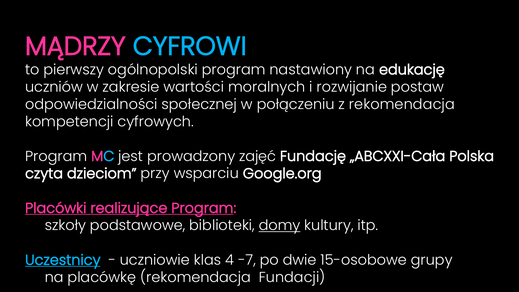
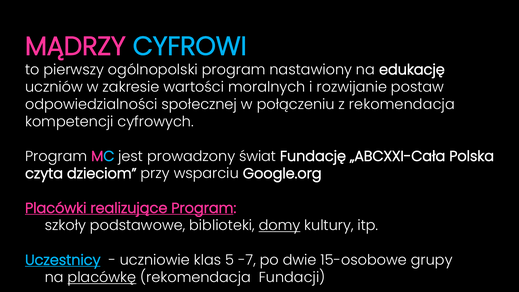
zajęć: zajęć -> świat
4: 4 -> 5
placówkę underline: none -> present
